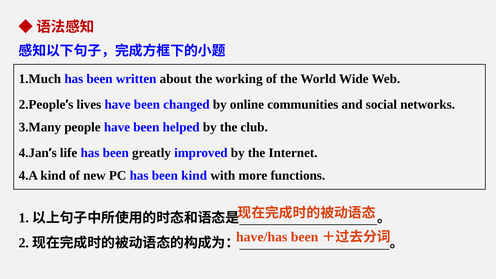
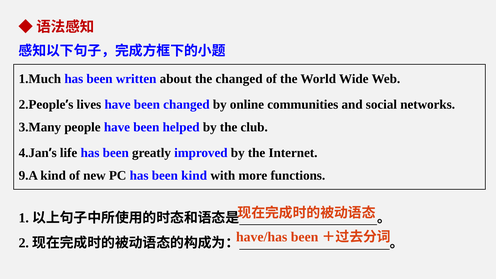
the working: working -> changed
4.A: 4.A -> 9.A
